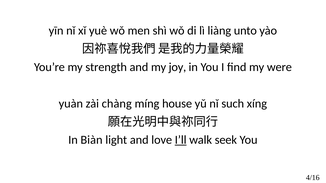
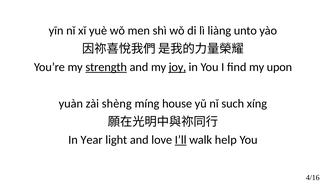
strength underline: none -> present
joy underline: none -> present
were: were -> upon
chàng: chàng -> shèng
Biàn: Biàn -> Year
seek: seek -> help
